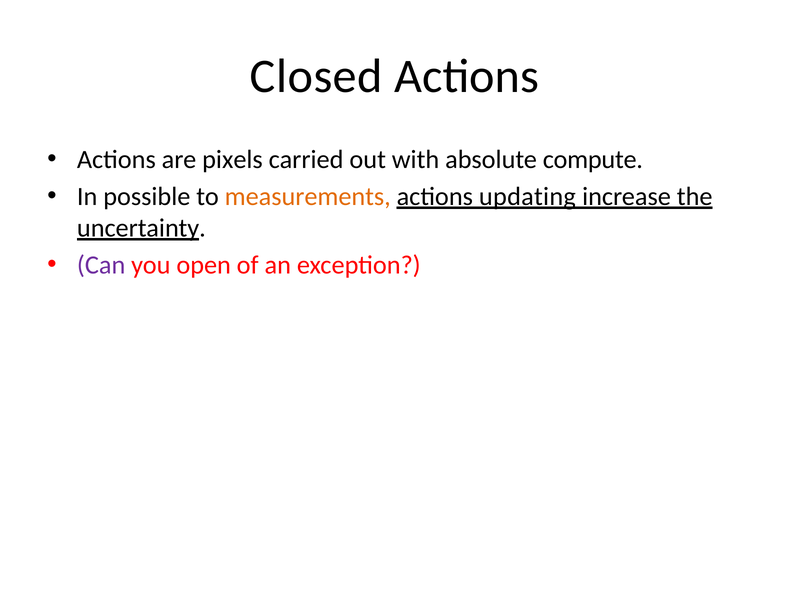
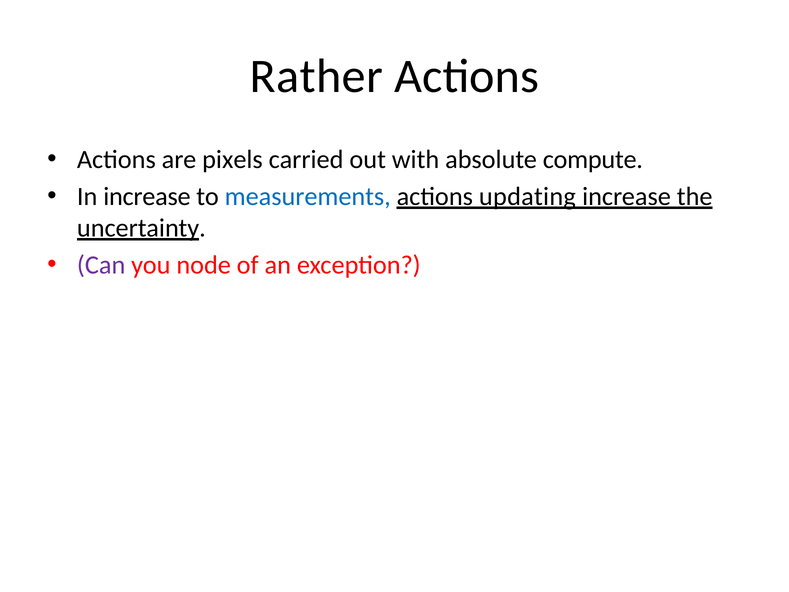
Closed: Closed -> Rather
In possible: possible -> increase
measurements colour: orange -> blue
open: open -> node
